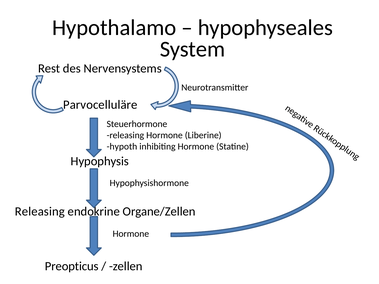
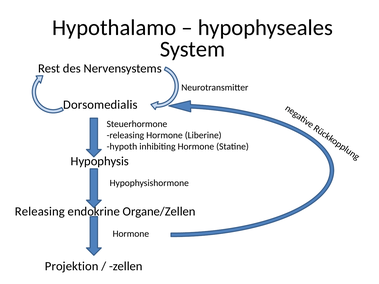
Parvocelluläre: Parvocelluläre -> Dorsomedialis
Preopticus: Preopticus -> Projektion
